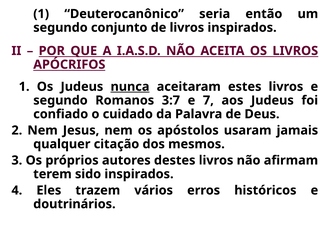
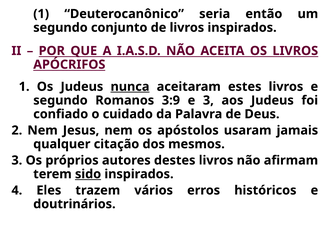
3:7: 3:7 -> 3:9
e 7: 7 -> 3
sido underline: none -> present
